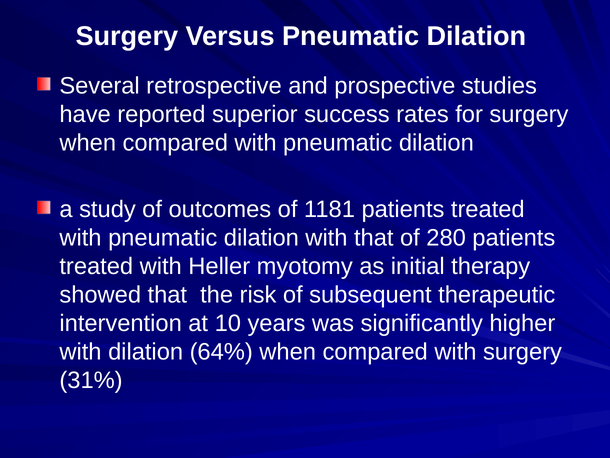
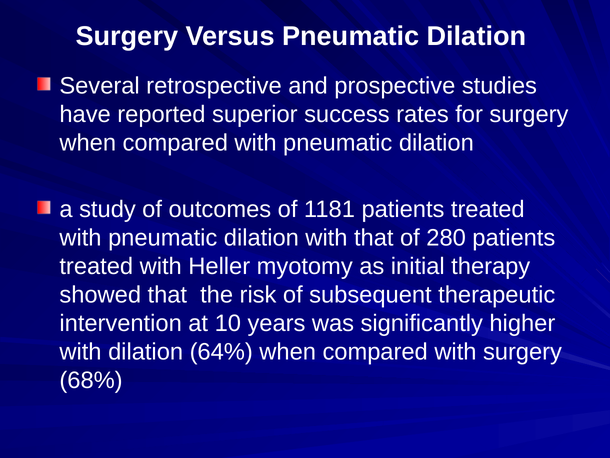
31%: 31% -> 68%
